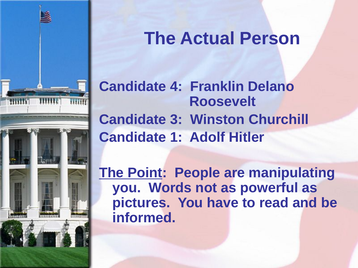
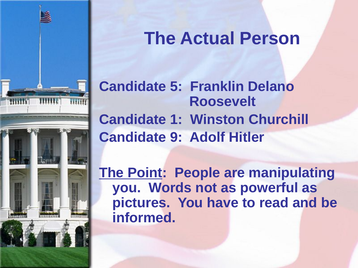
4: 4 -> 5
3: 3 -> 1
1: 1 -> 9
